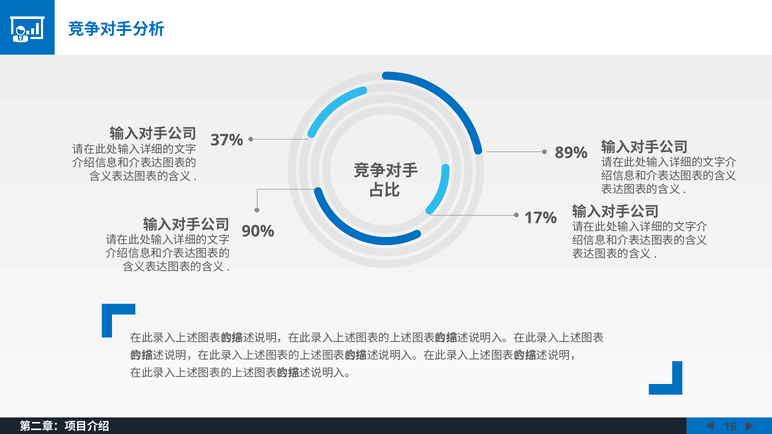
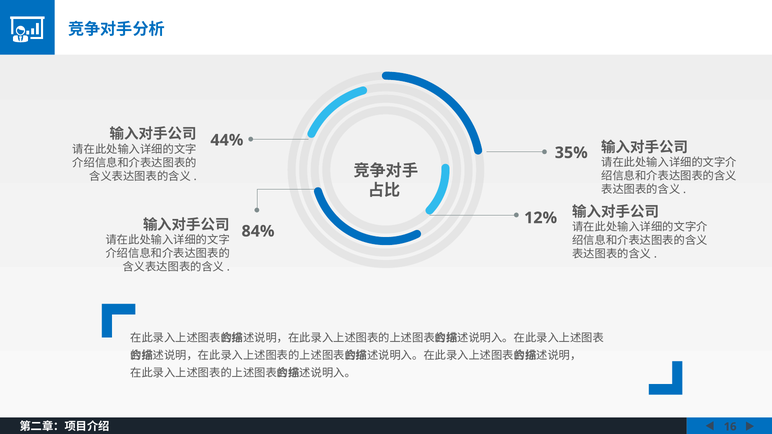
37%: 37% -> 44%
89%: 89% -> 35%
17%: 17% -> 12%
90%: 90% -> 84%
